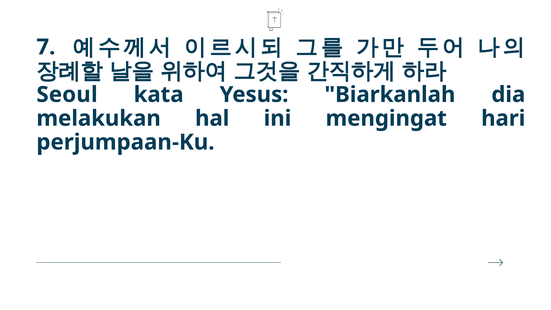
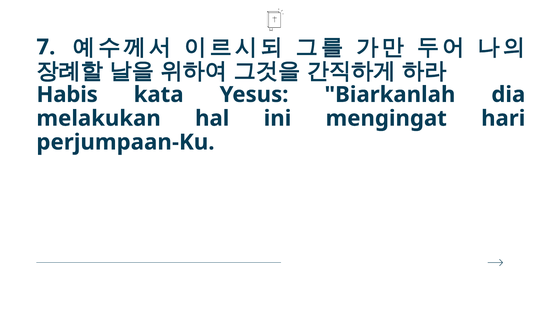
Seoul: Seoul -> Habis
